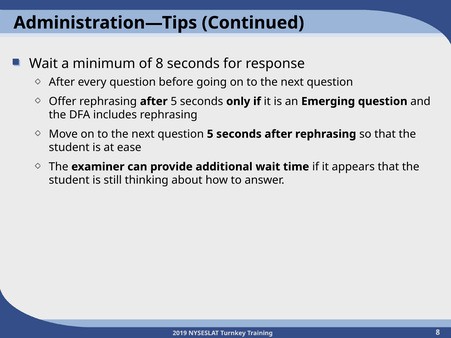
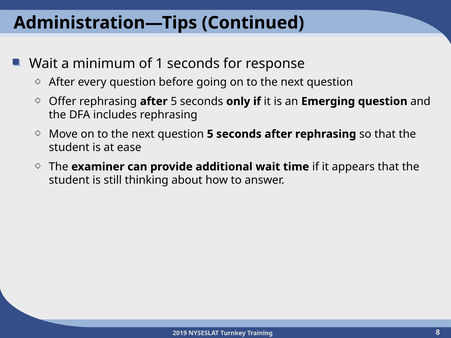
of 8: 8 -> 1
